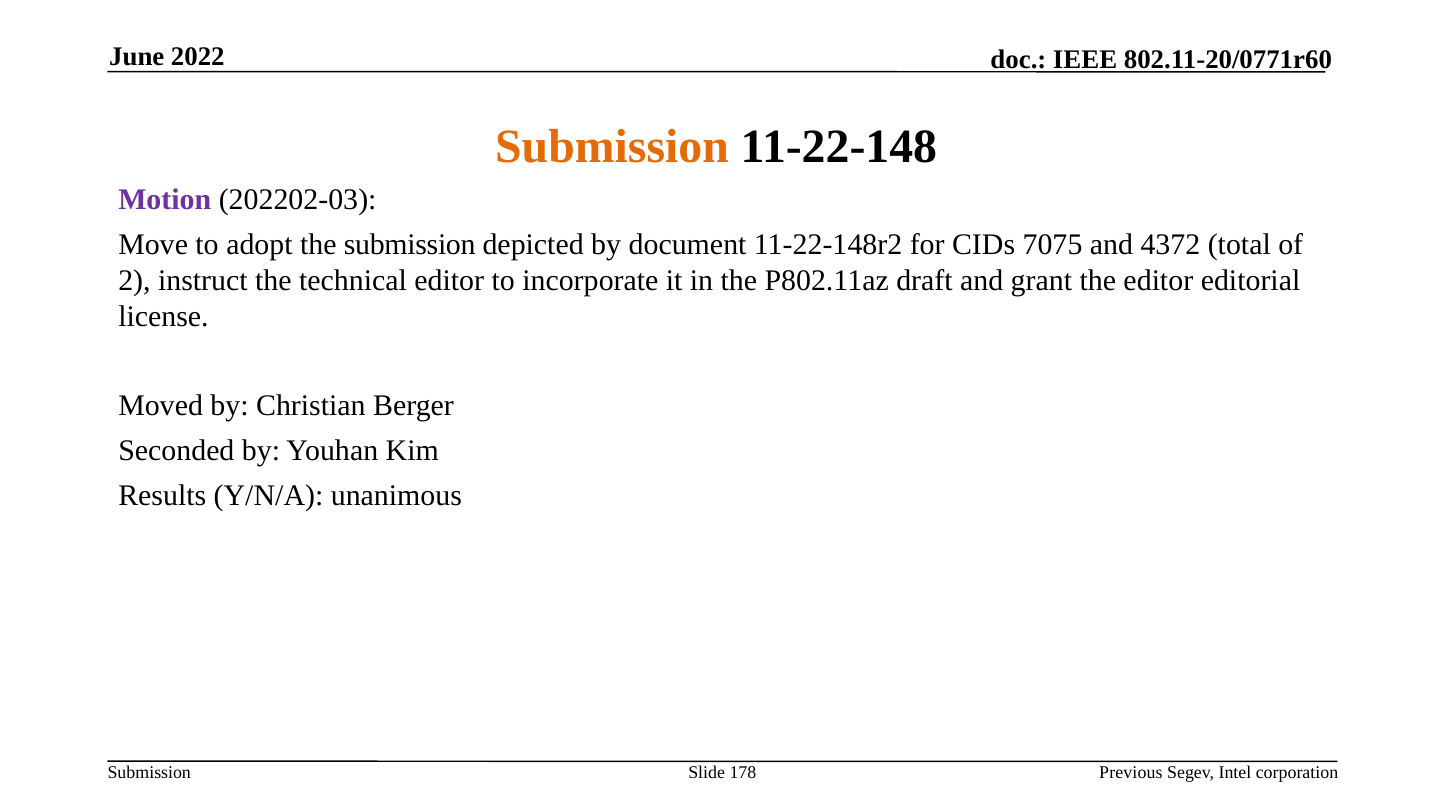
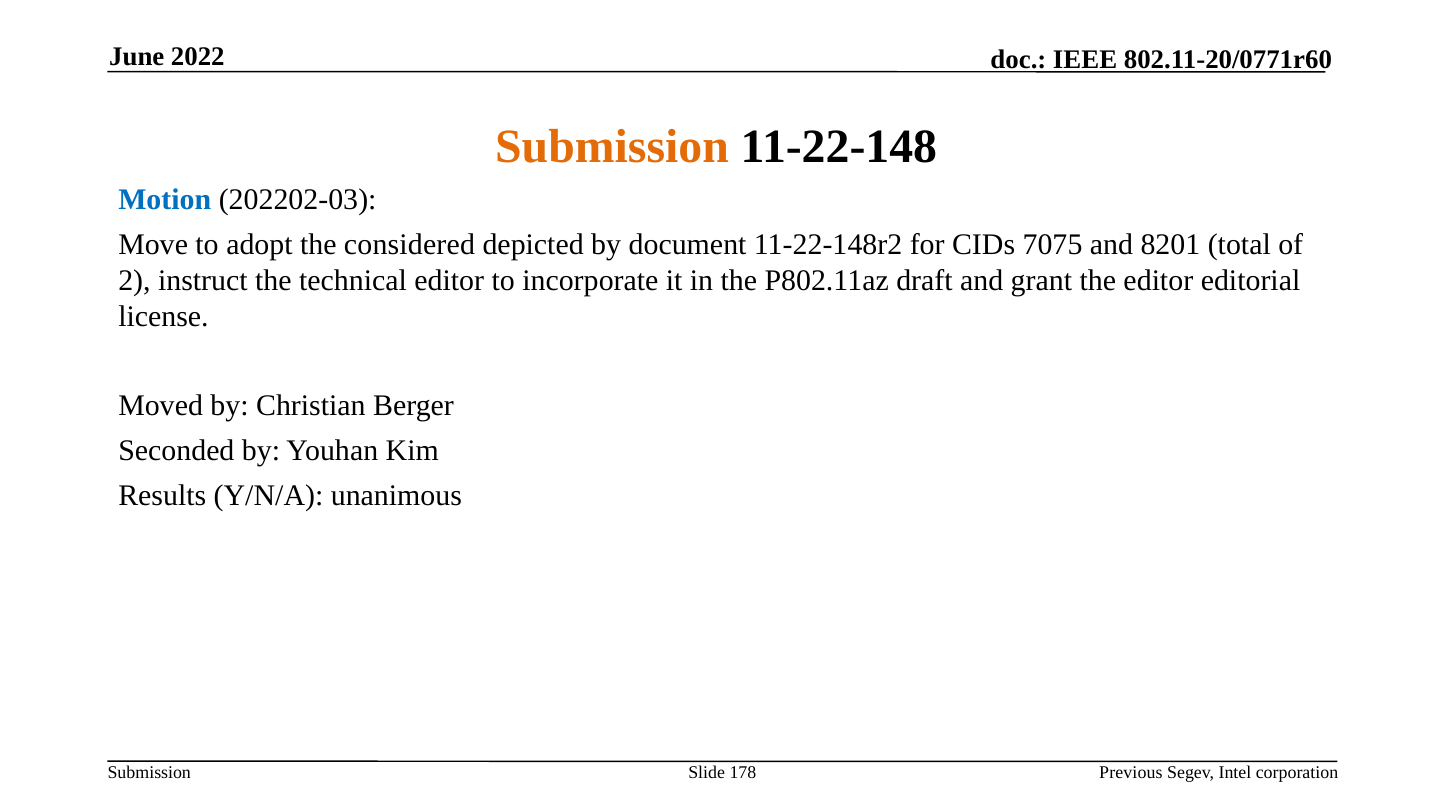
Motion colour: purple -> blue
the submission: submission -> considered
4372: 4372 -> 8201
